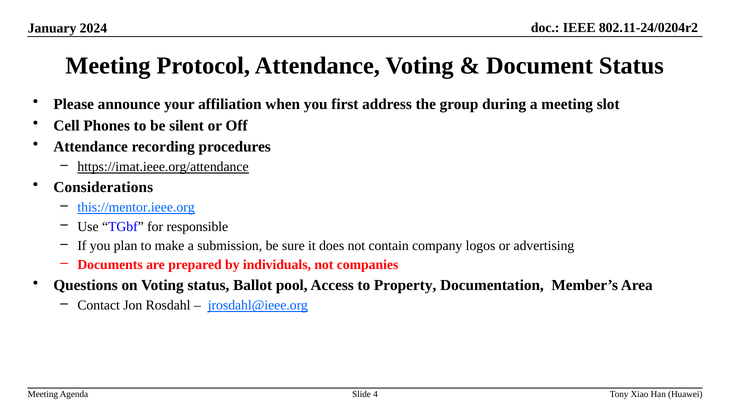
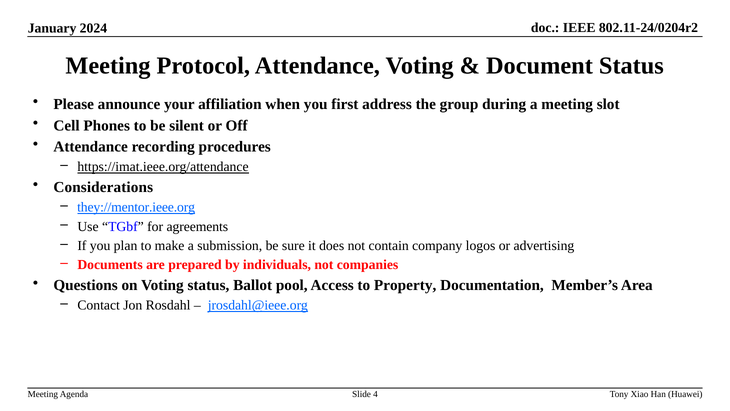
this://mentor.ieee.org: this://mentor.ieee.org -> they://mentor.ieee.org
responsible: responsible -> agreements
